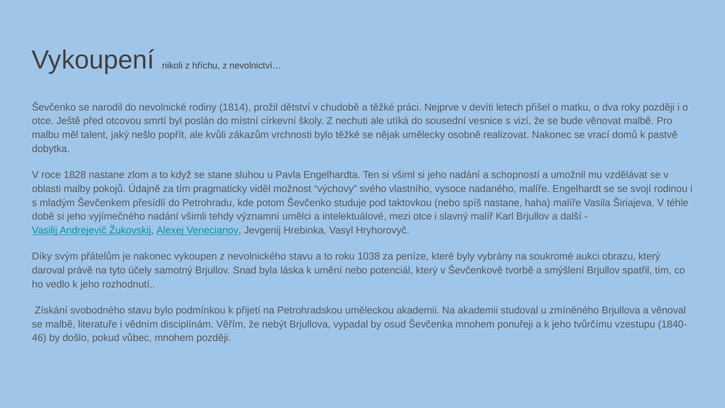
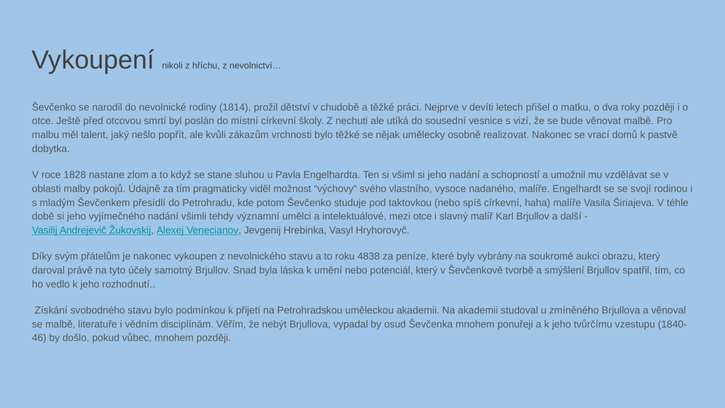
spíš nastane: nastane -> církevní
1038: 1038 -> 4838
